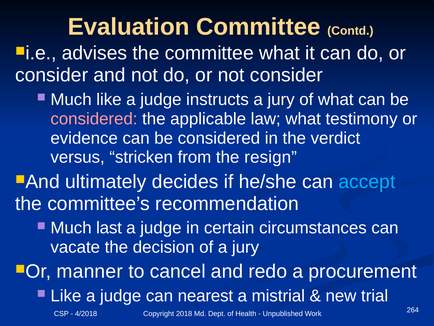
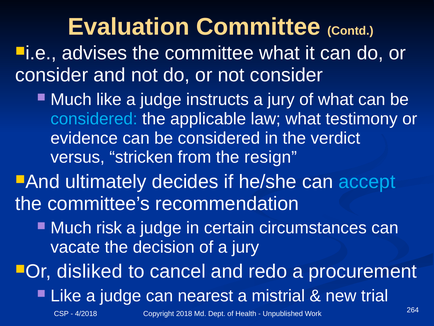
considered at (94, 119) colour: pink -> light blue
last: last -> risk
manner: manner -> disliked
